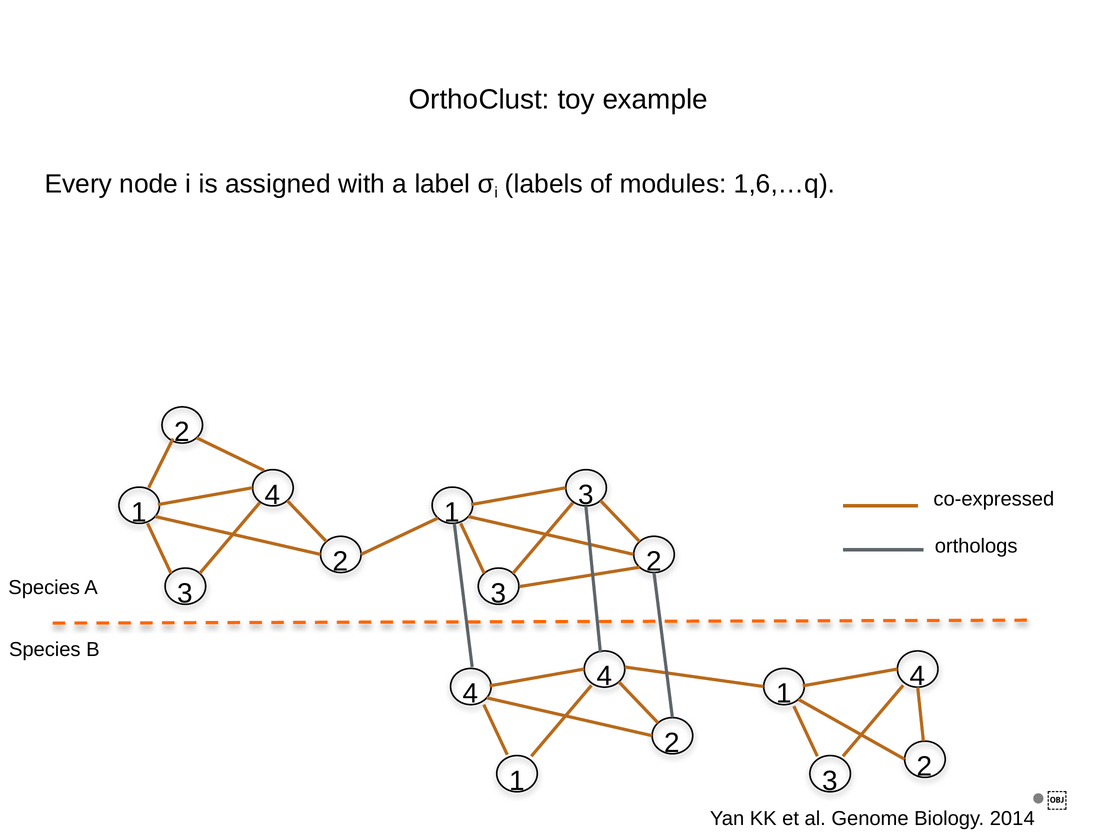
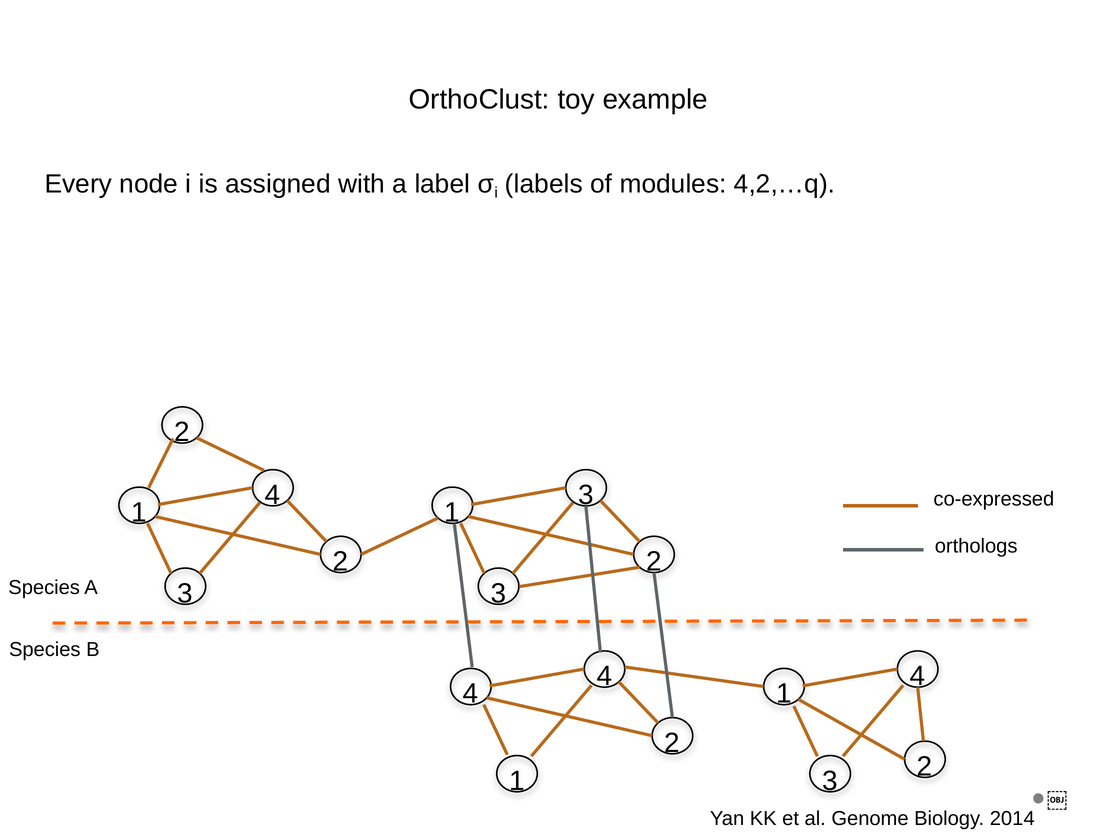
1,6,…q: 1,6,…q -> 4,2,…q
